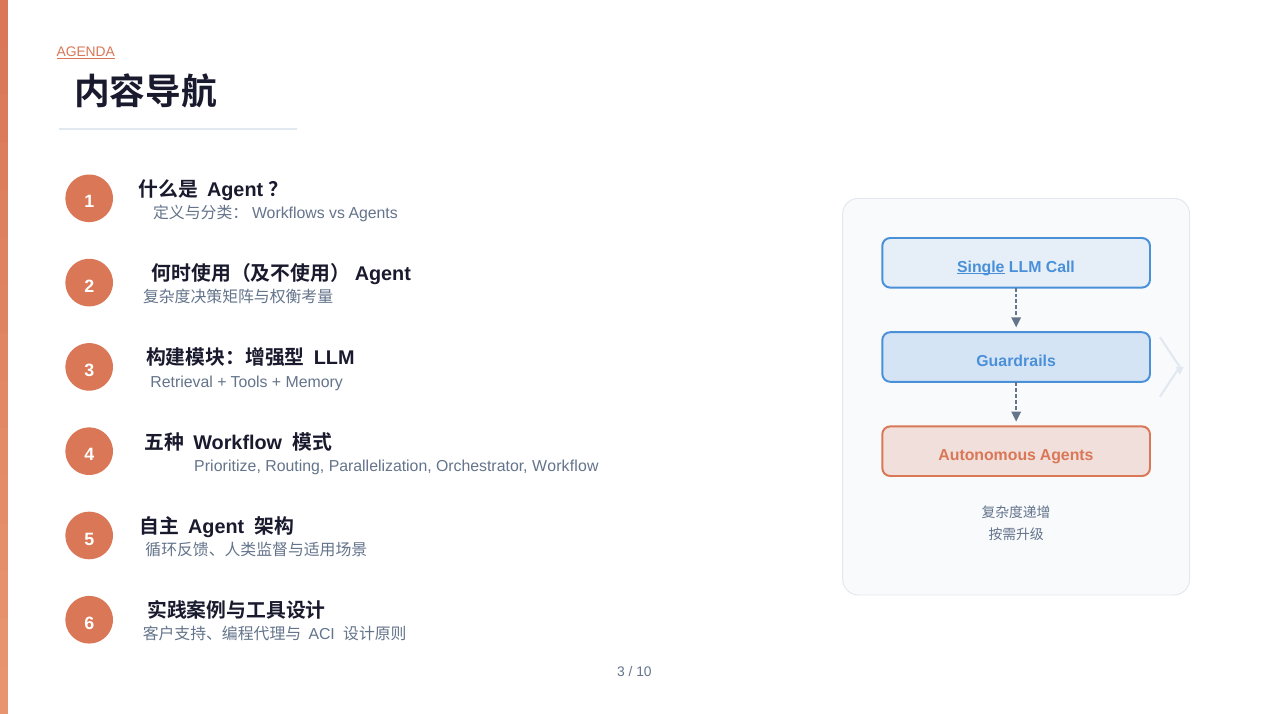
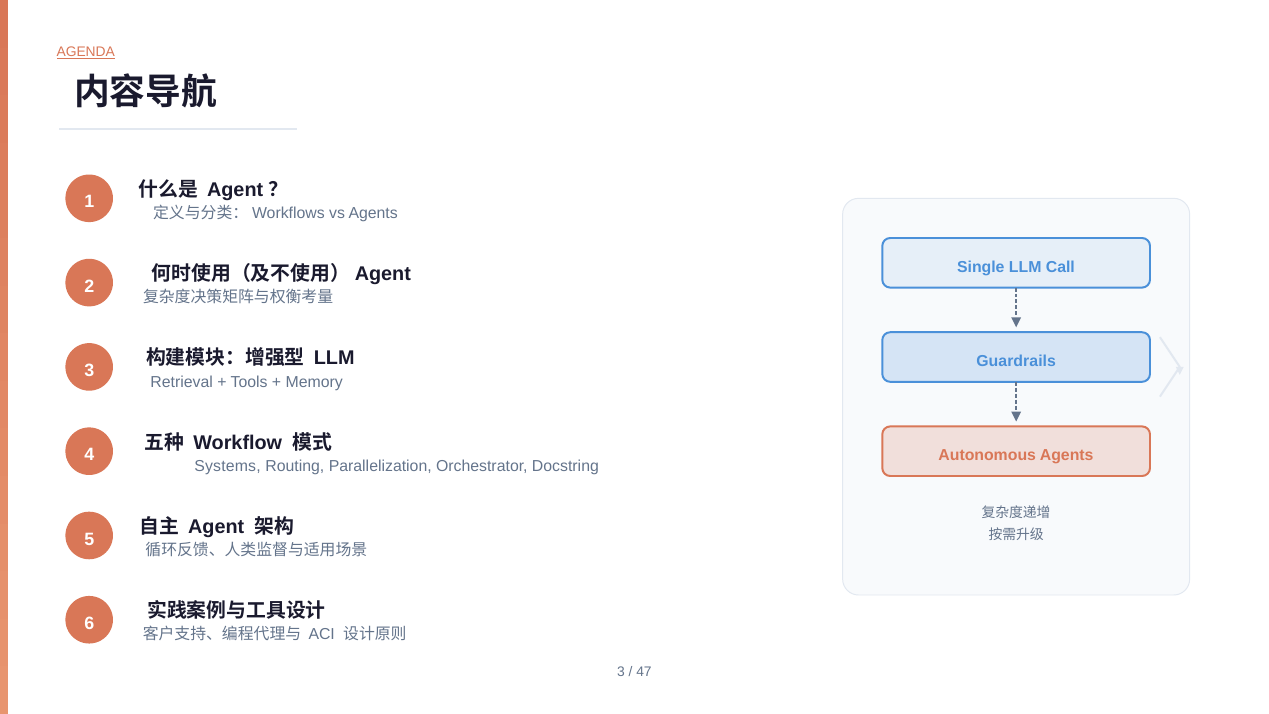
Single underline: present -> none
Prioritize: Prioritize -> Systems
Orchestrator Workflow: Workflow -> Docstring
10: 10 -> 47
